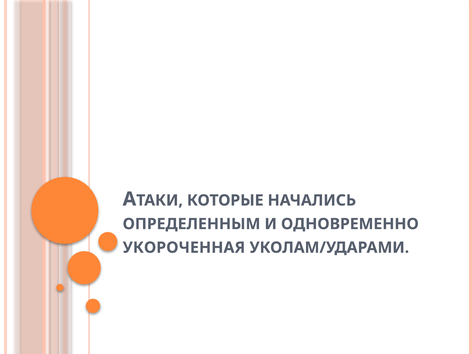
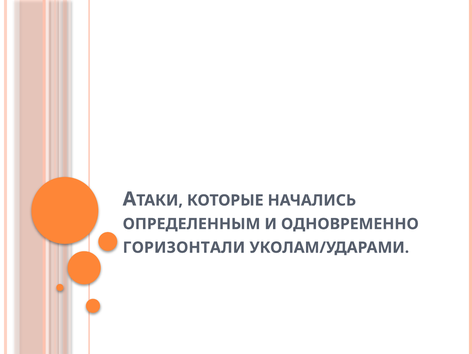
УКОРОЧЕННАЯ: УКОРОЧЕННАЯ -> ГОРИЗОНТАЛИ
